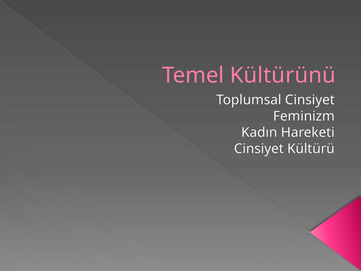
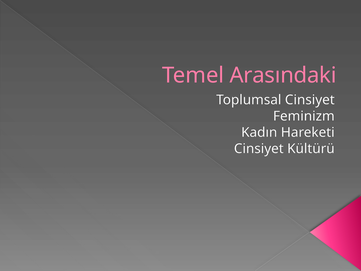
Kültürünü: Kültürünü -> Arasındaki
